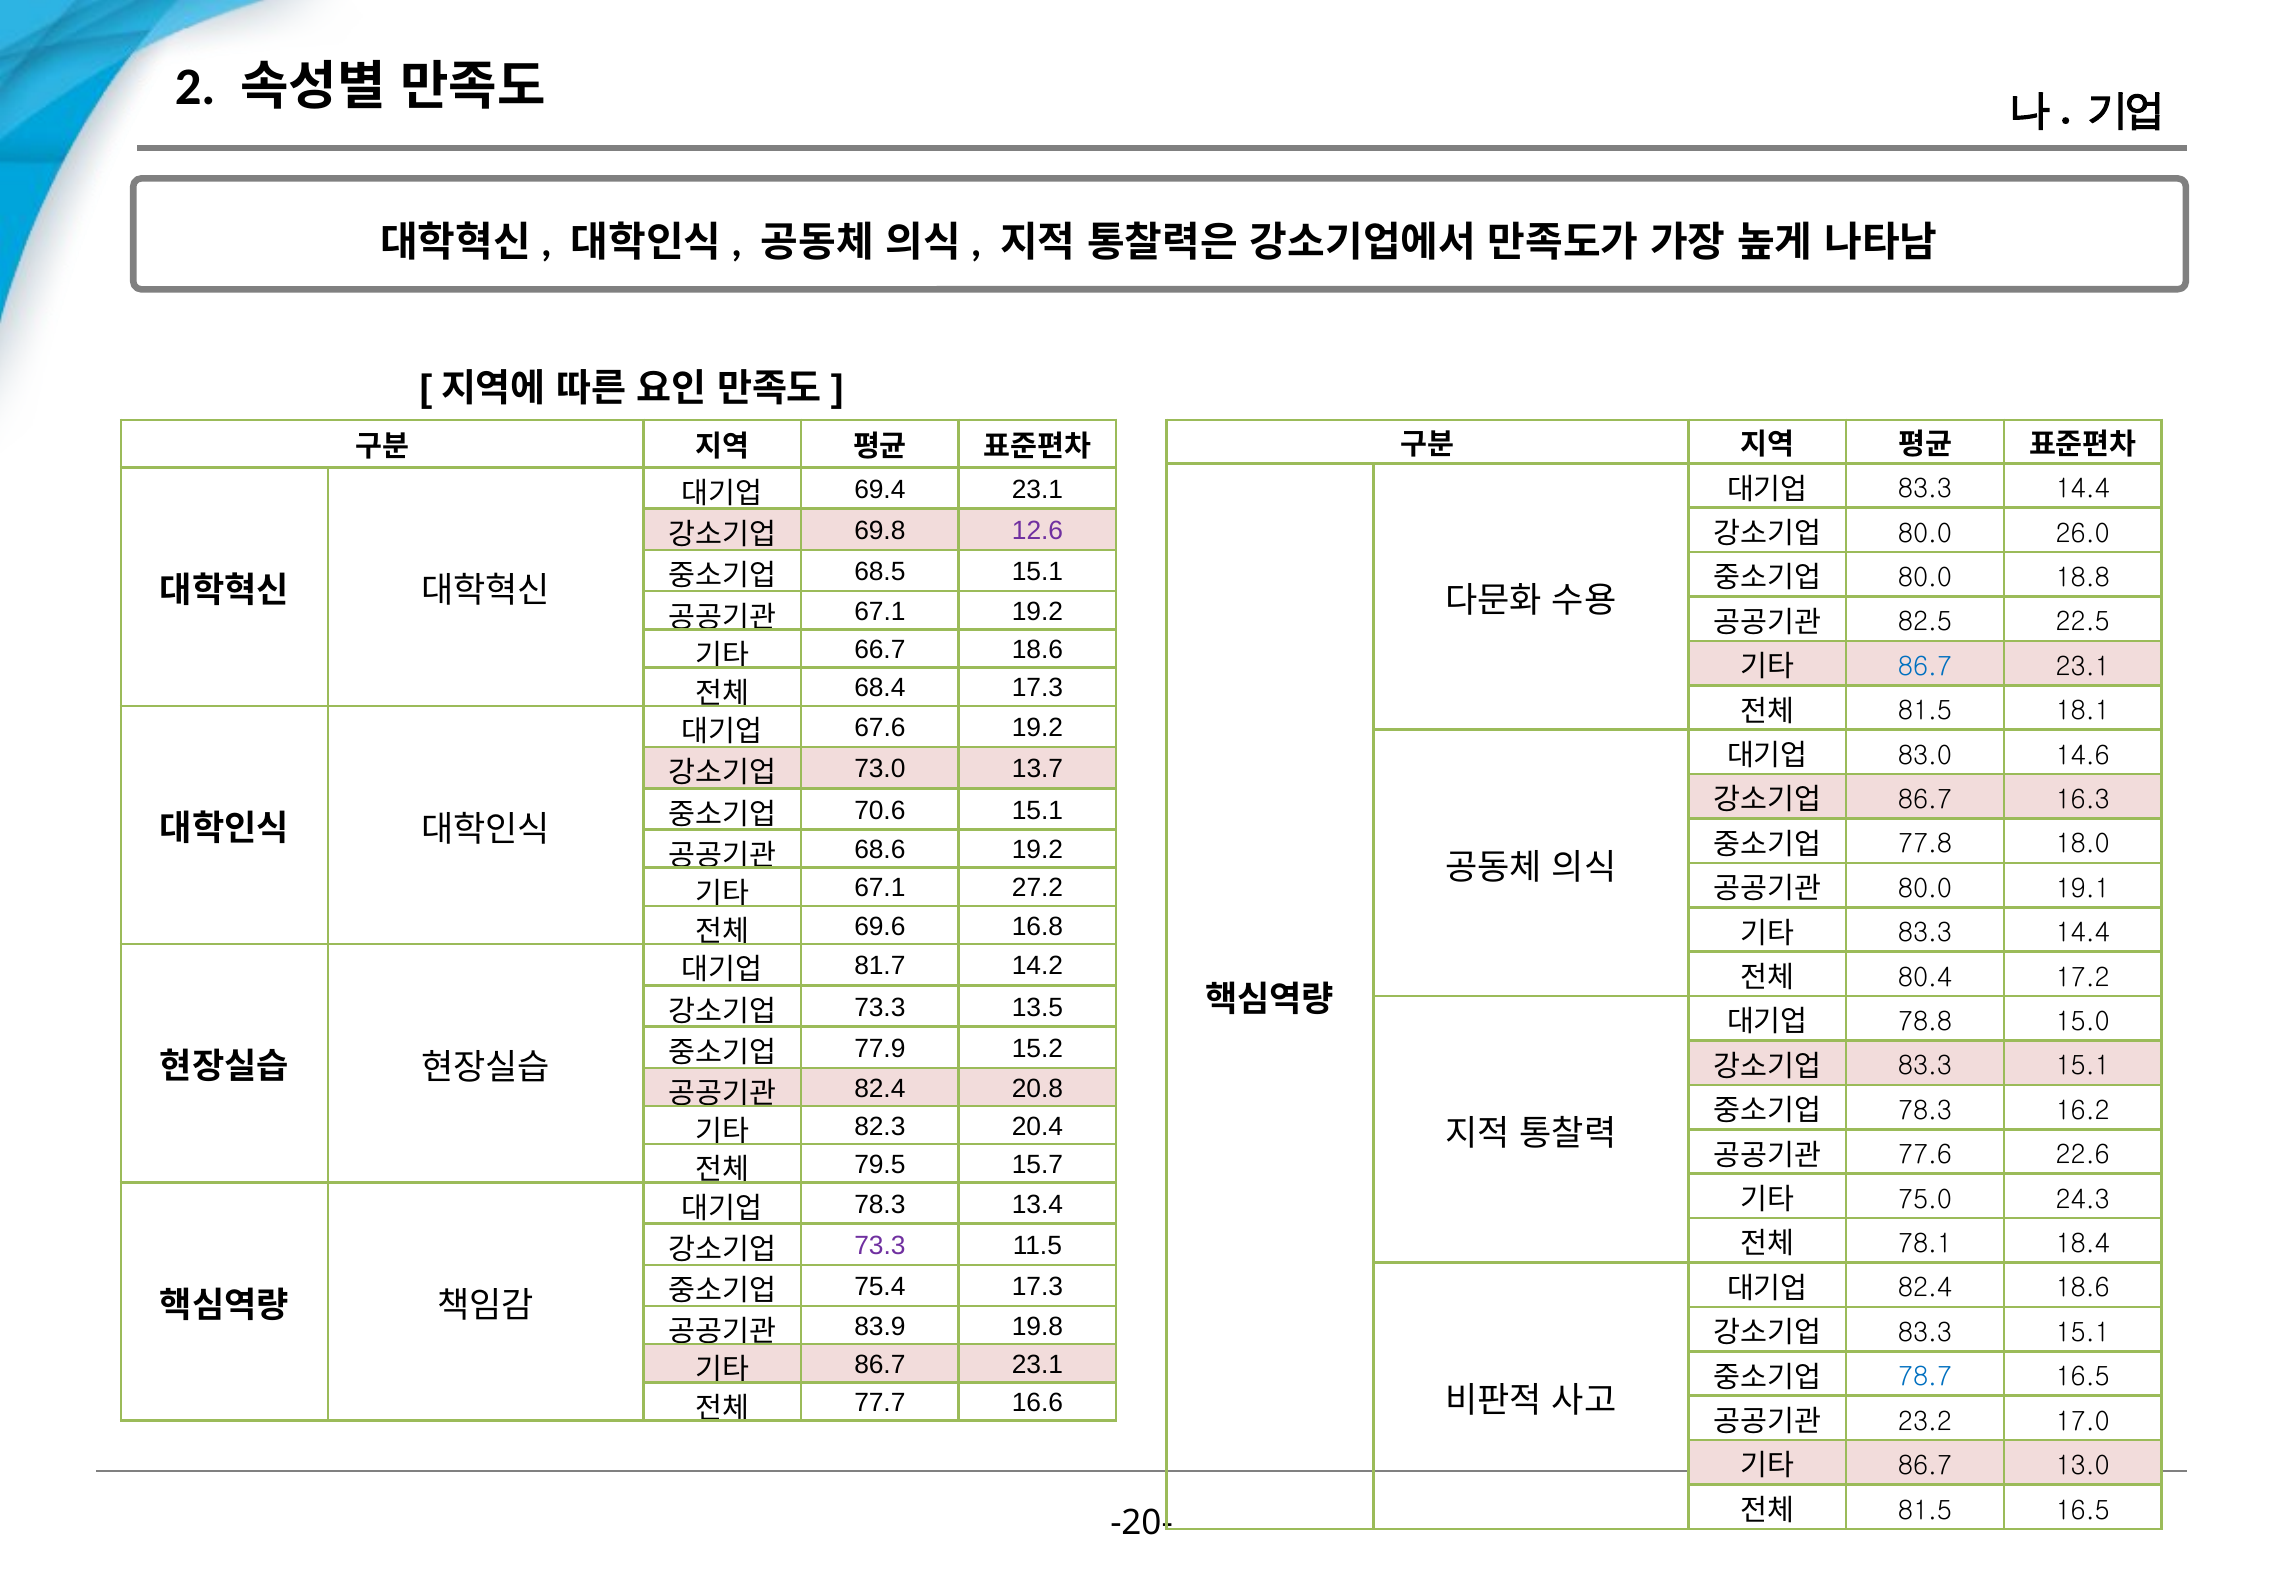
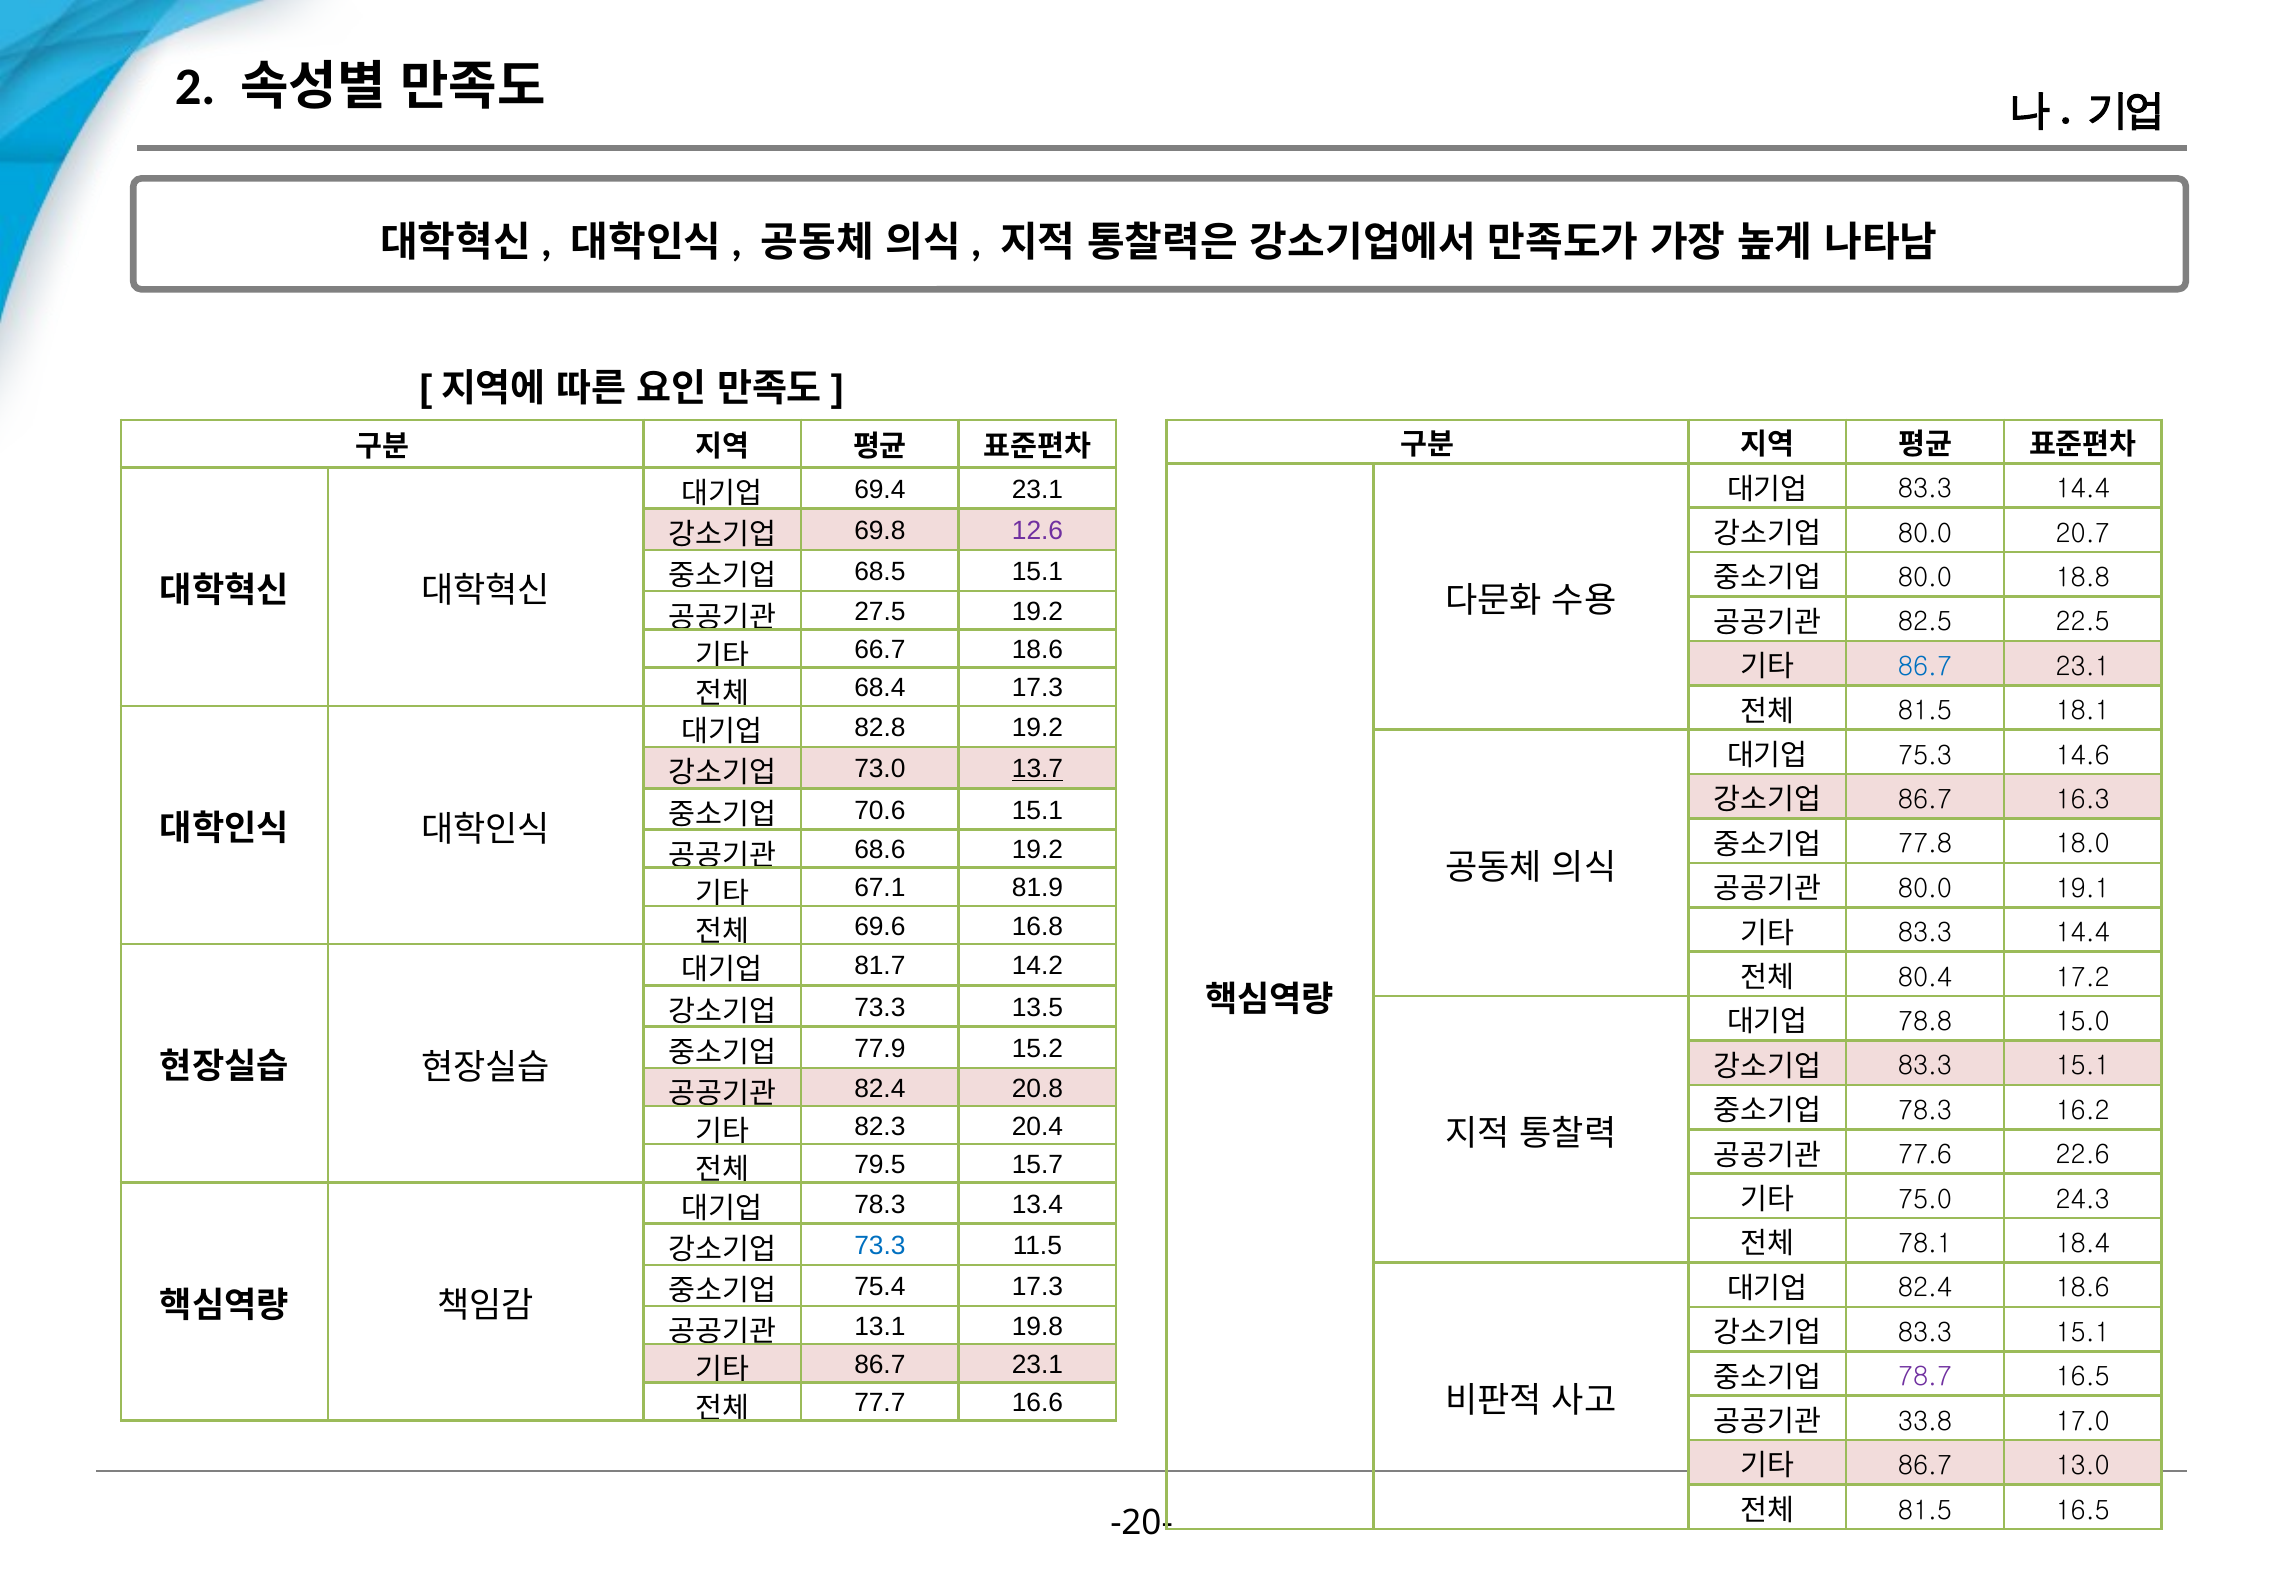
26.0: 26.0 -> 20.7
67.1 at (880, 612): 67.1 -> 27.5
67.6: 67.6 -> 82.8
83.0: 83.0 -> 75.3
13.7 underline: none -> present
27.2: 27.2 -> 81.9
73.3 at (880, 1245) colour: purple -> blue
83.9: 83.9 -> 13.1
78.7 colour: blue -> purple
23.2: 23.2 -> 33.8
